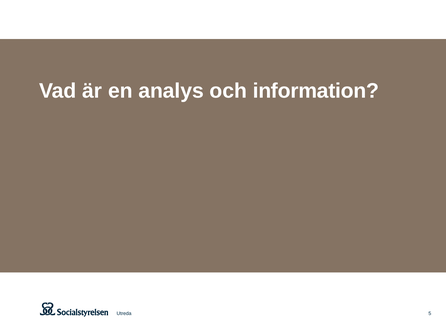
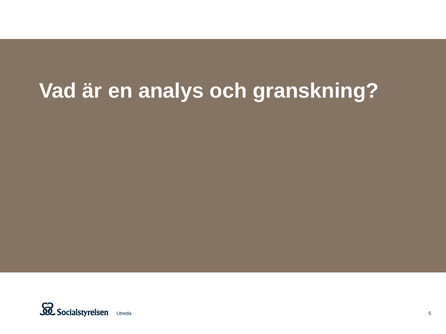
information: information -> granskning
